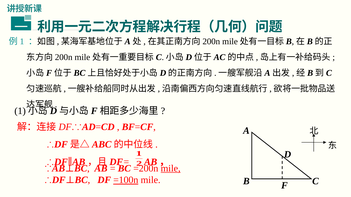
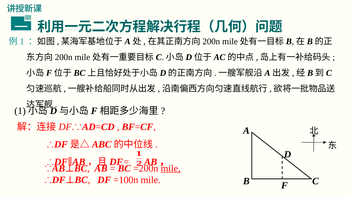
=100n underline: present -> none
